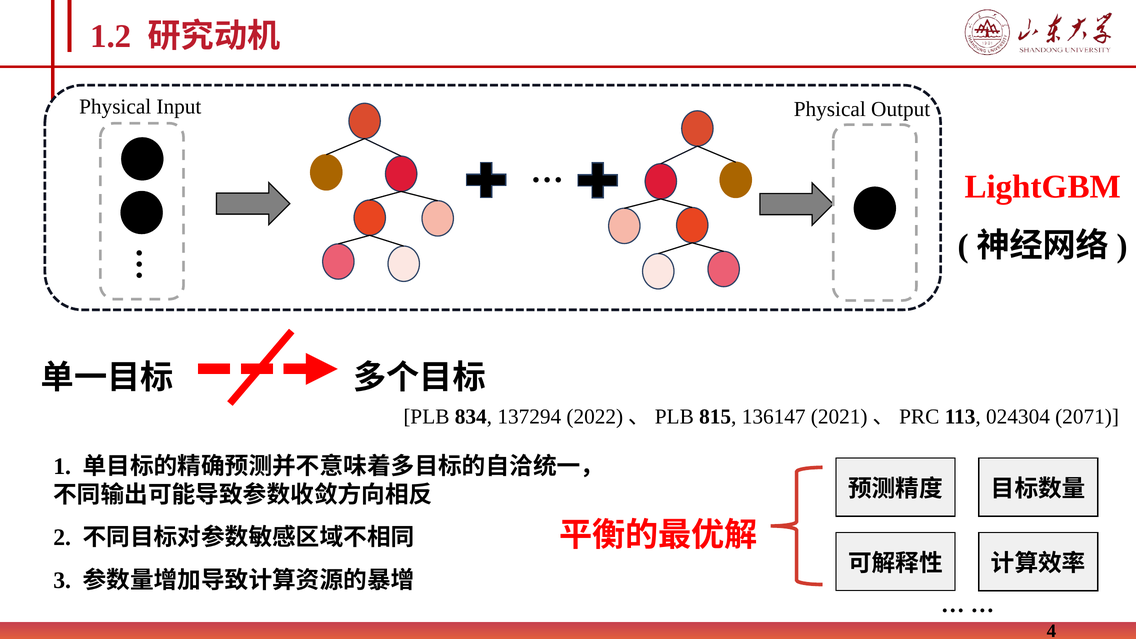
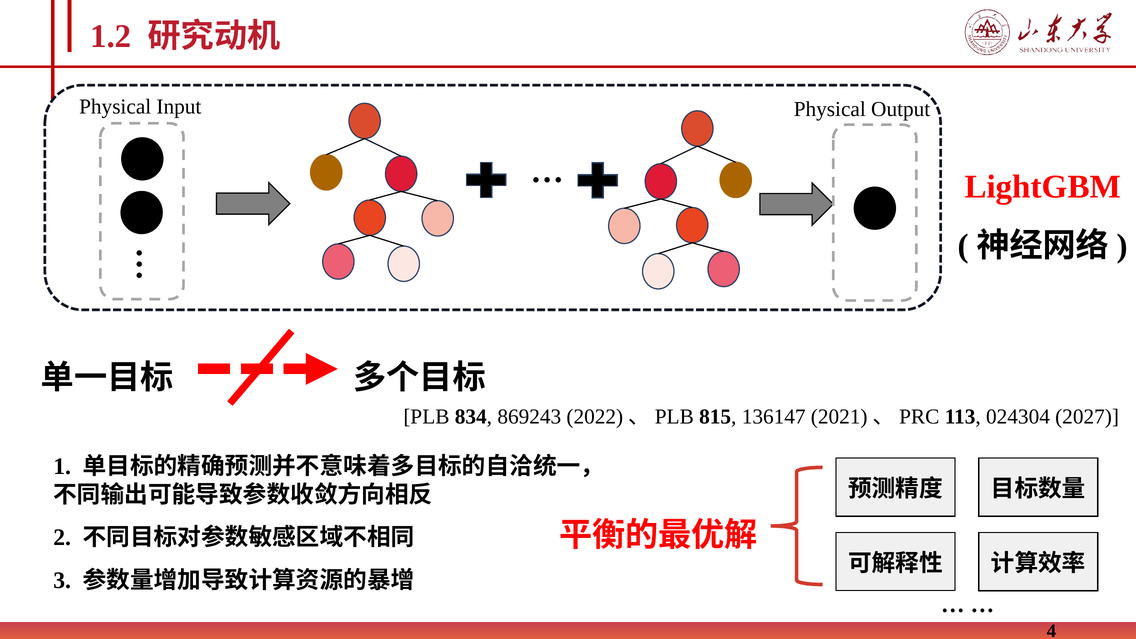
137294: 137294 -> 869243
2071: 2071 -> 2027
